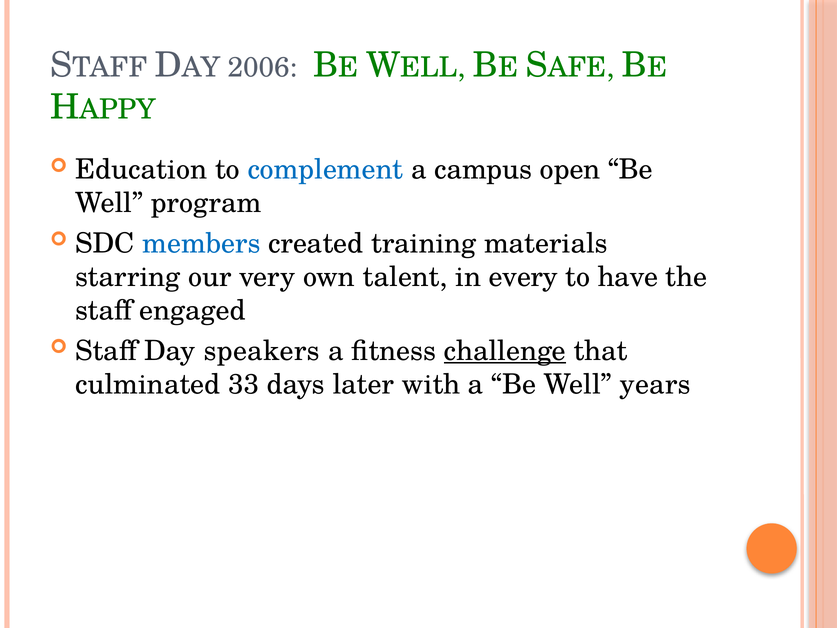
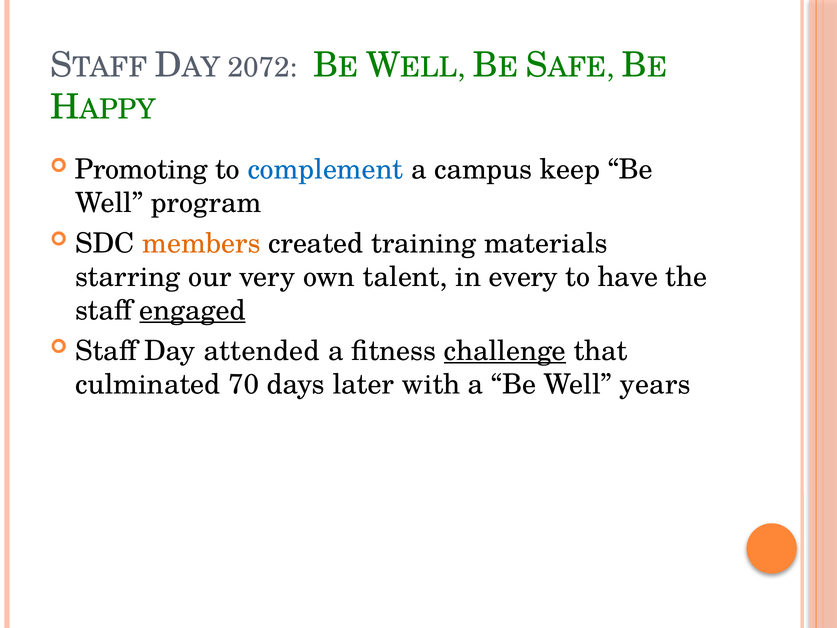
2006: 2006 -> 2072
Education: Education -> Promoting
open: open -> keep
members colour: blue -> orange
engaged underline: none -> present
speakers: speakers -> attended
33: 33 -> 70
